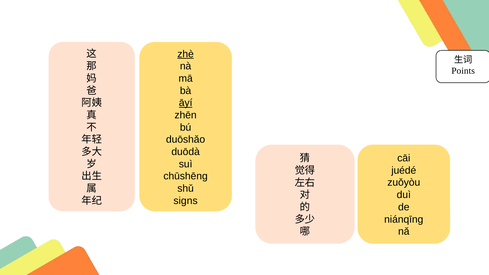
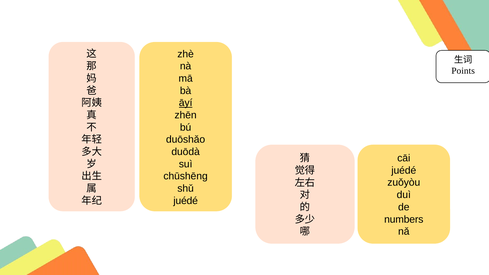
zhè underline: present -> none
signs at (186, 201): signs -> juédé
niánqīng: niánqīng -> numbers
